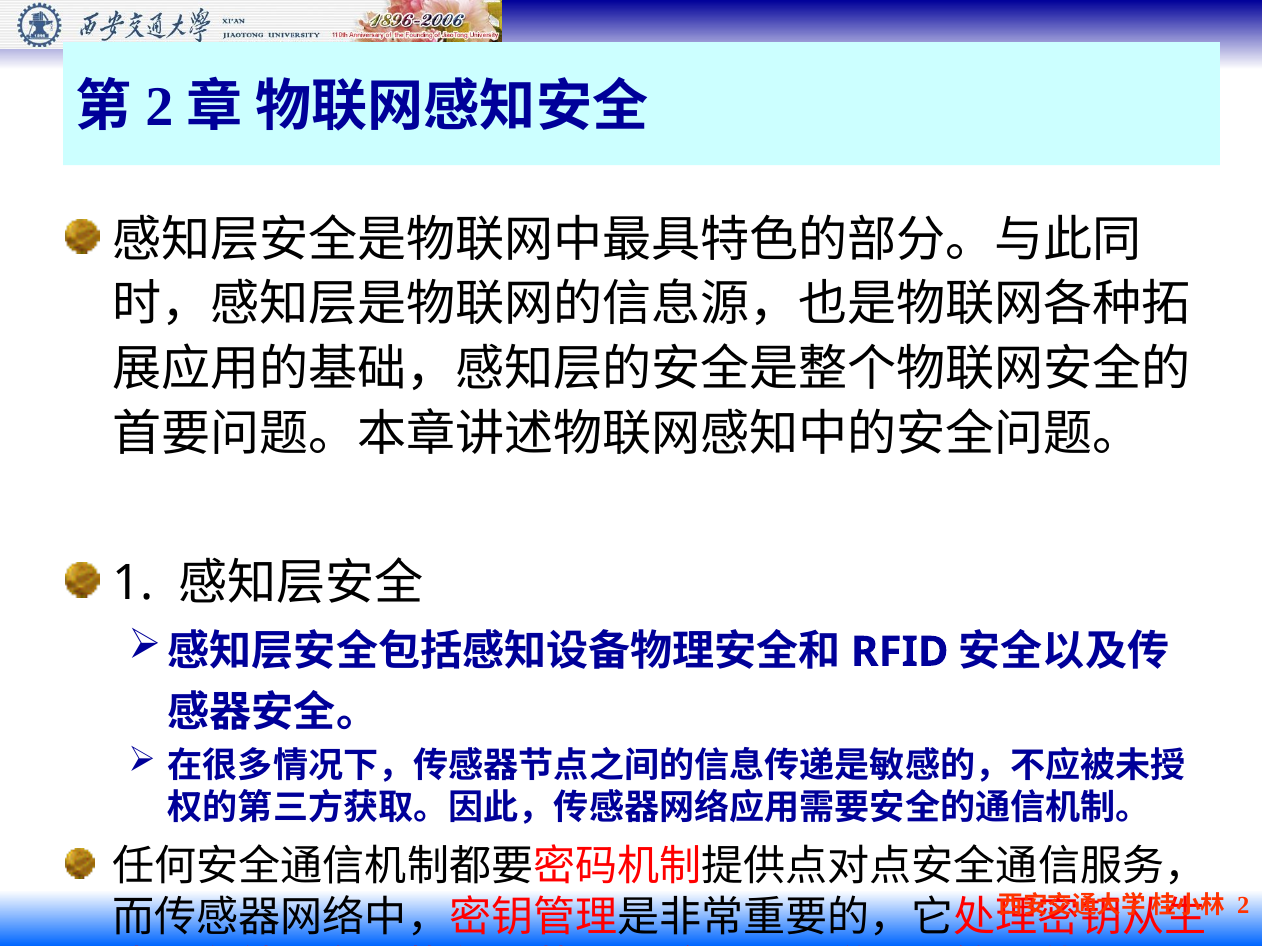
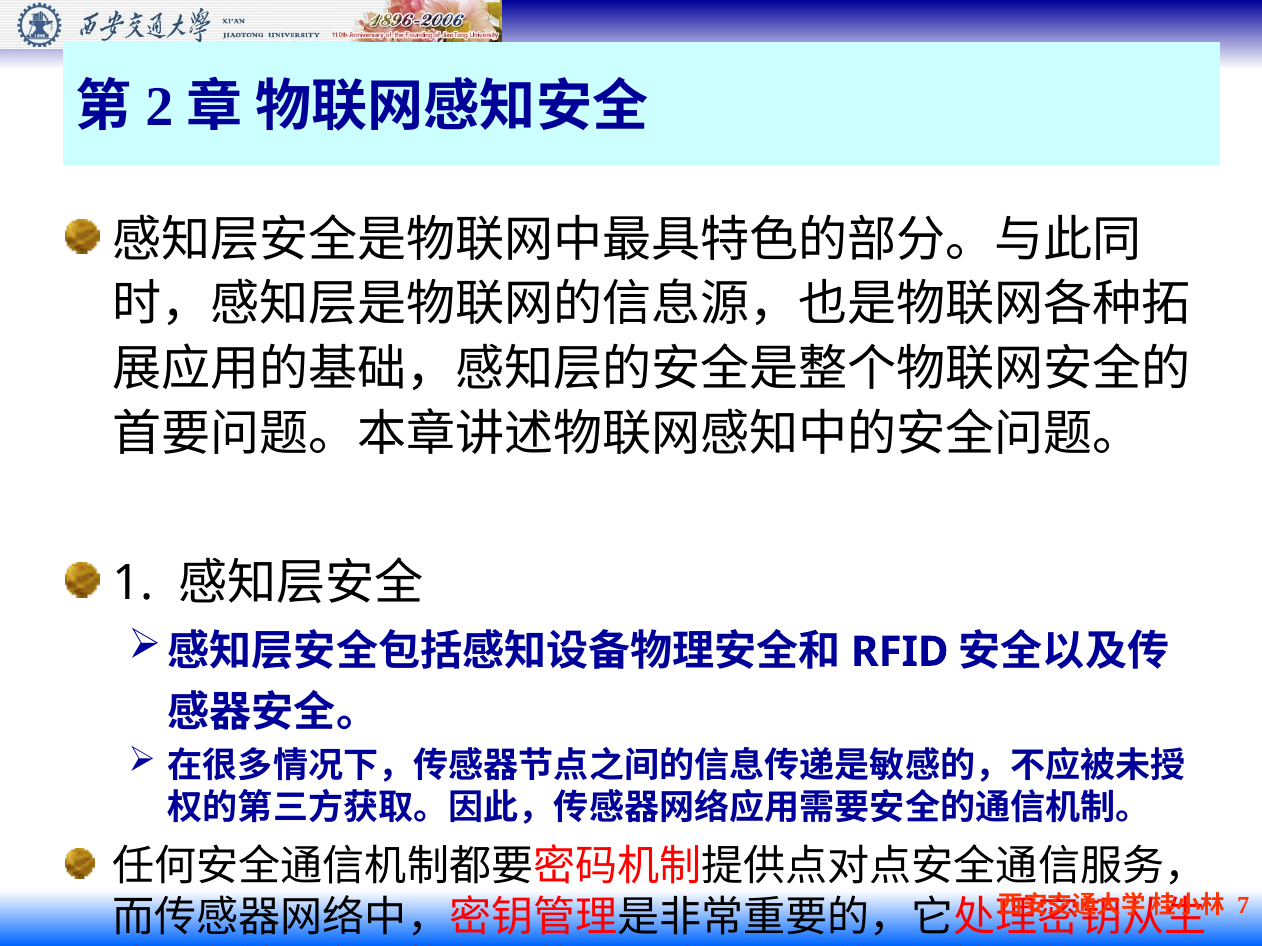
2 at (1243, 906): 2 -> 7
